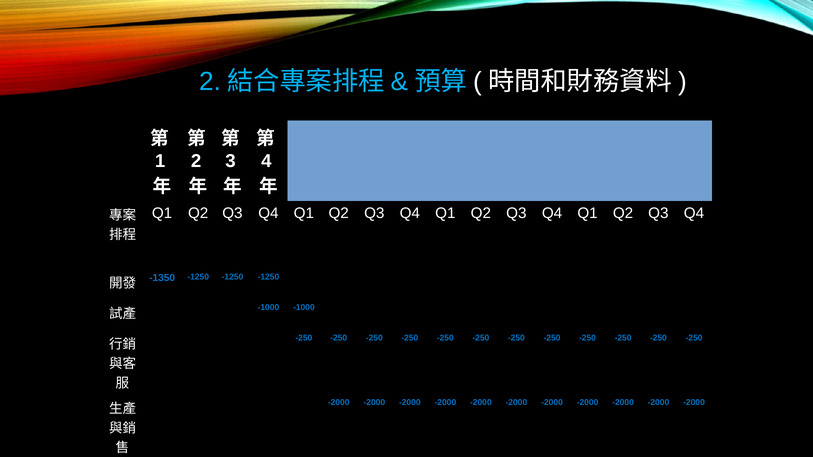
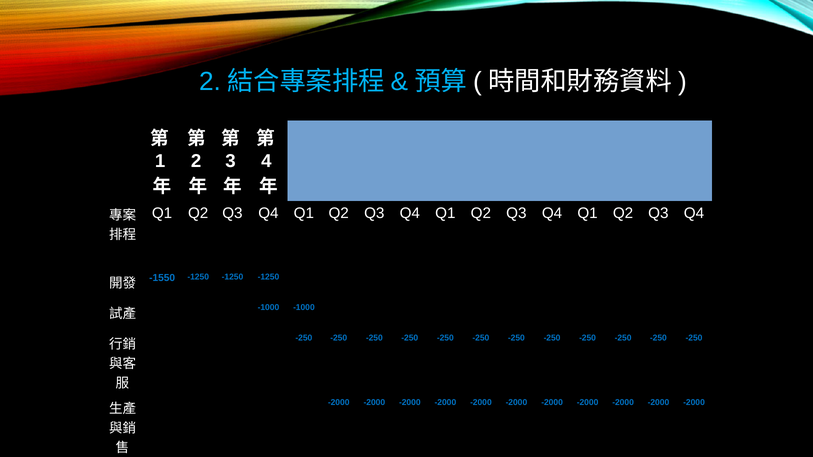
-1350: -1350 -> -1550
